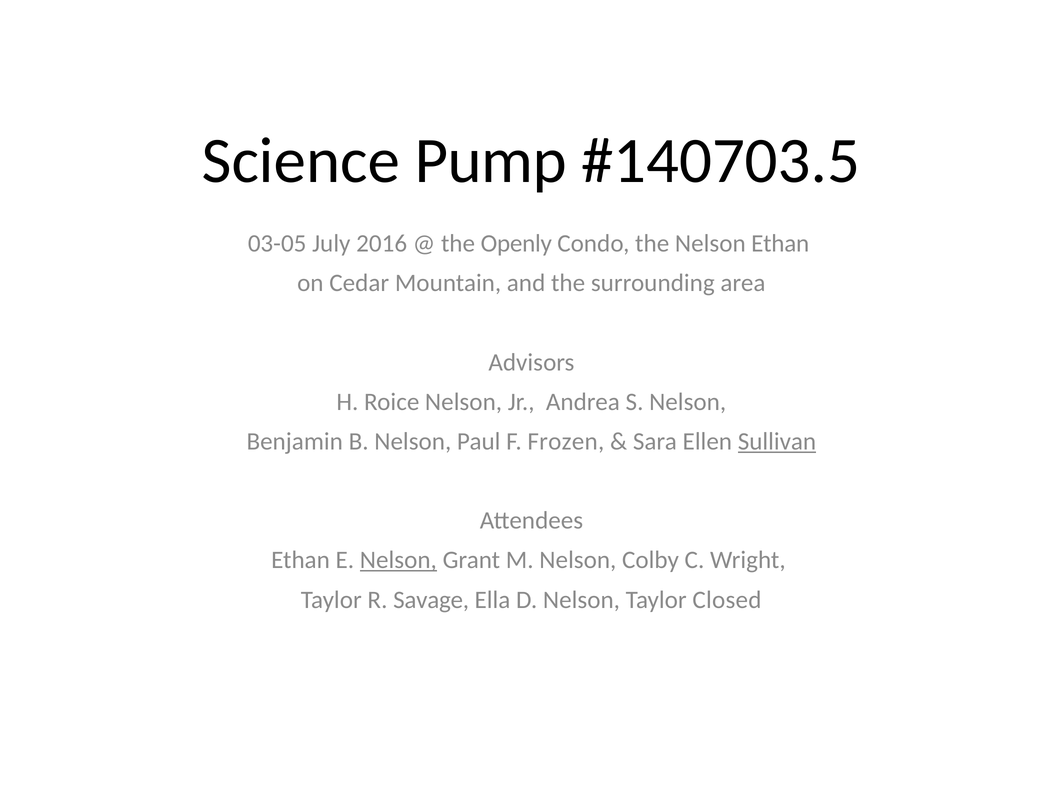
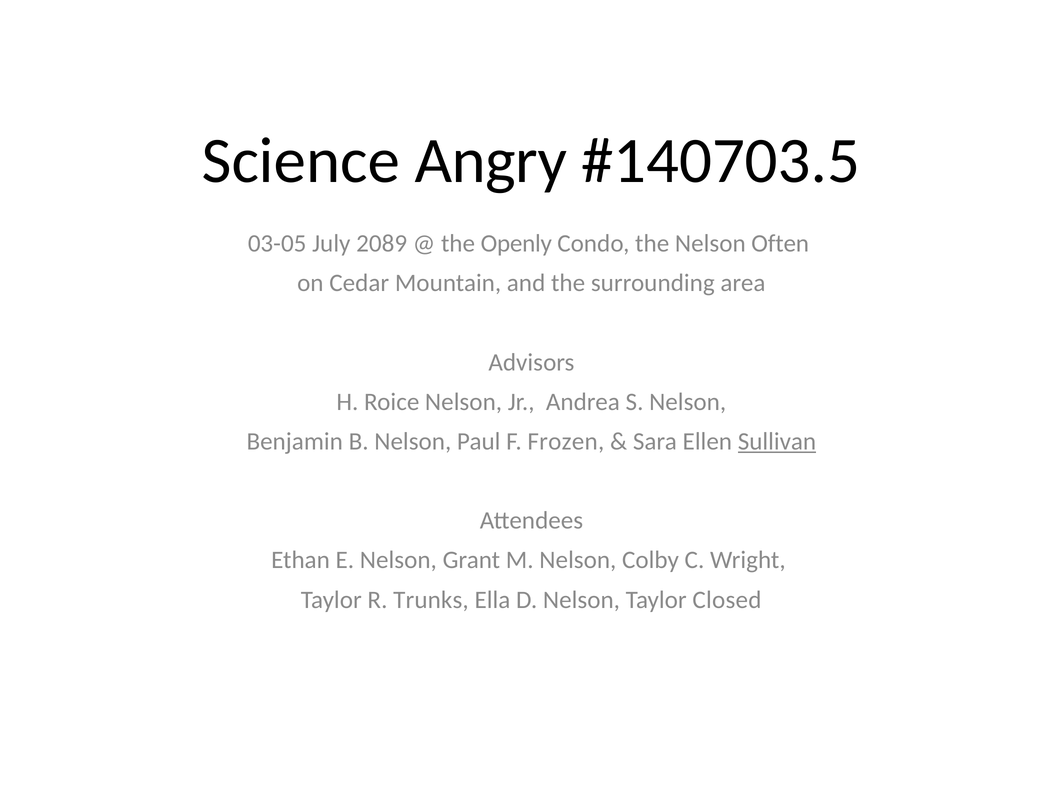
Pump: Pump -> Angry
2016: 2016 -> 2089
Nelson Ethan: Ethan -> Often
Nelson at (398, 560) underline: present -> none
Savage: Savage -> Trunks
